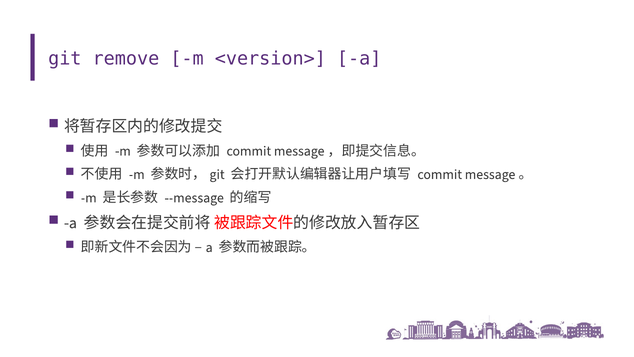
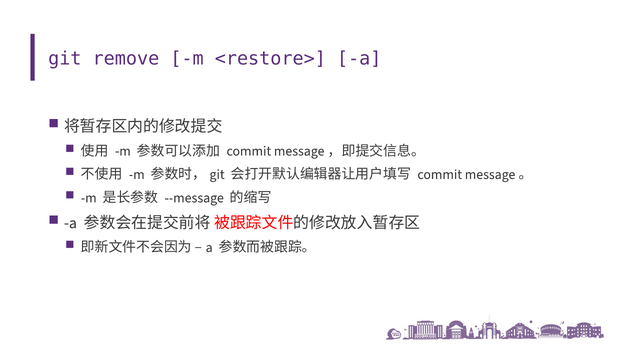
<version>: <version> -> <restore>
